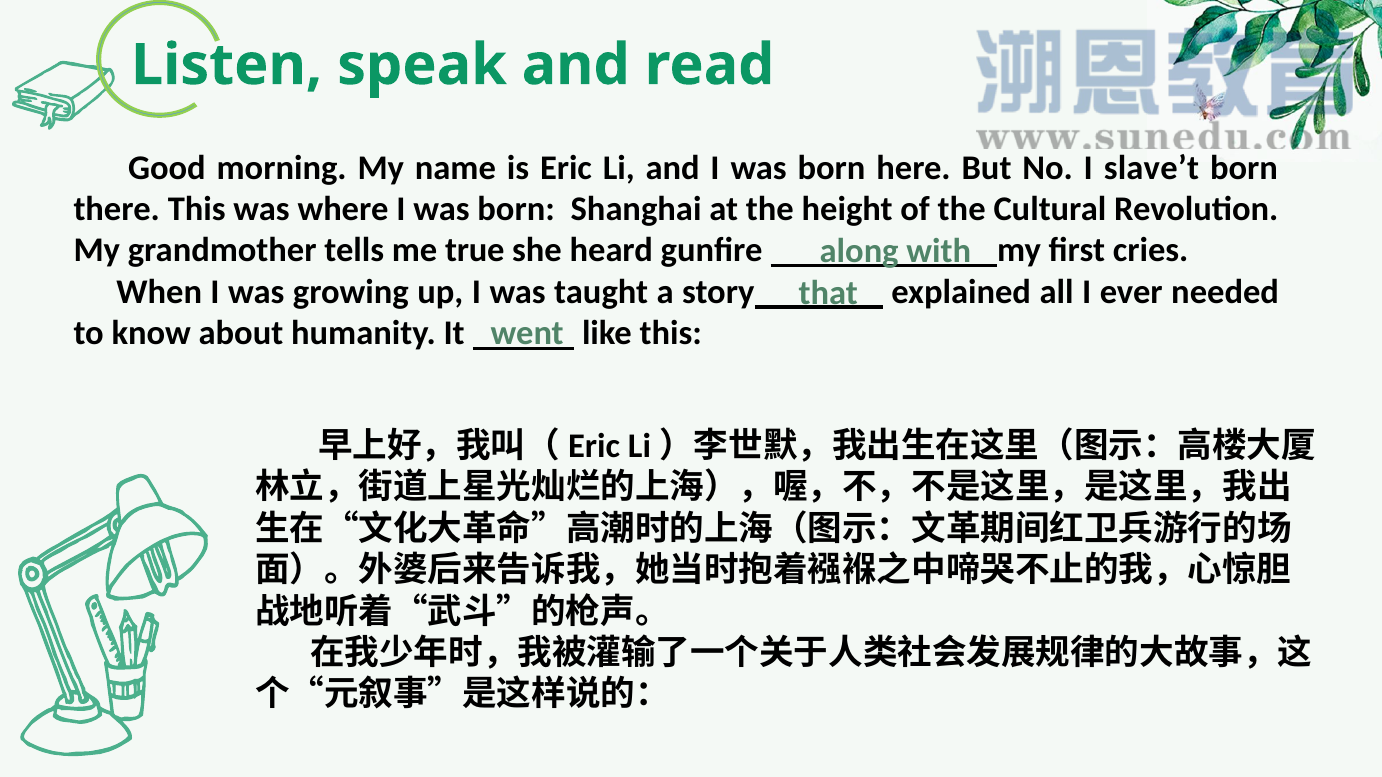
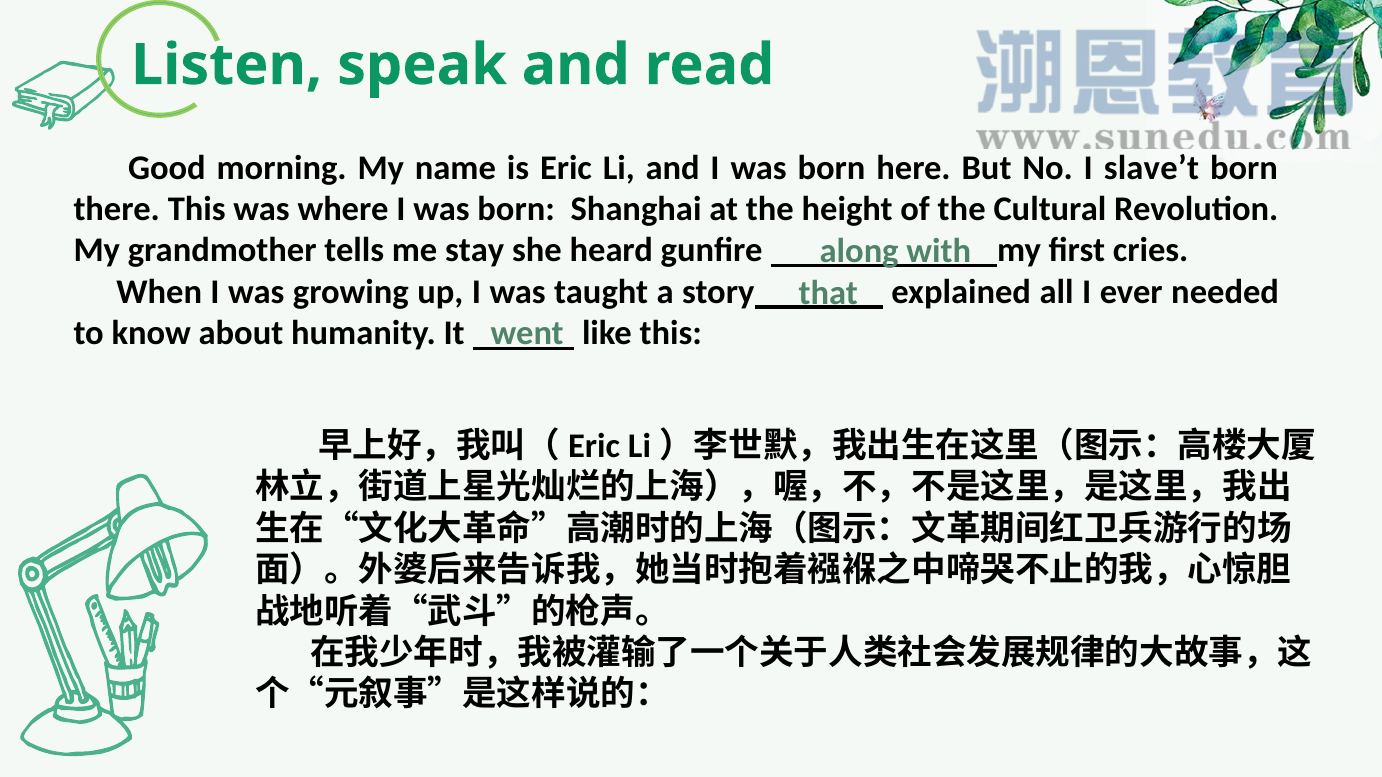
true: true -> stay
